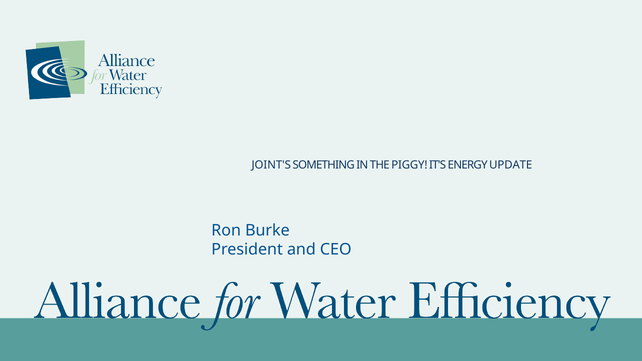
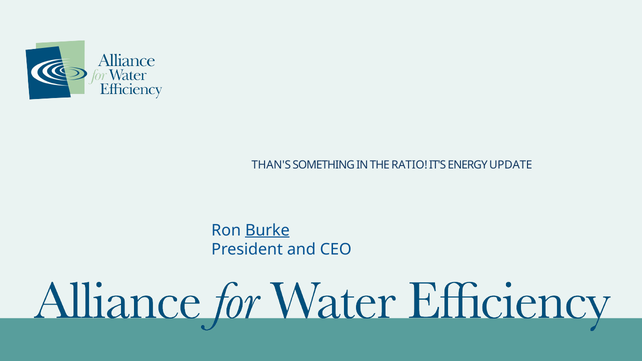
JOINT'S: JOINT'S -> THAN'S
PIGGY: PIGGY -> RATIO
Burke underline: none -> present
